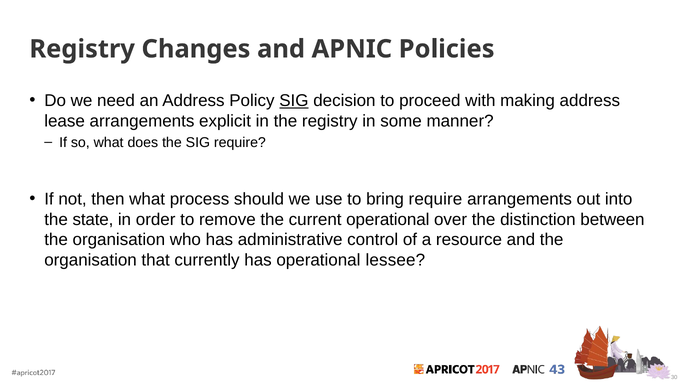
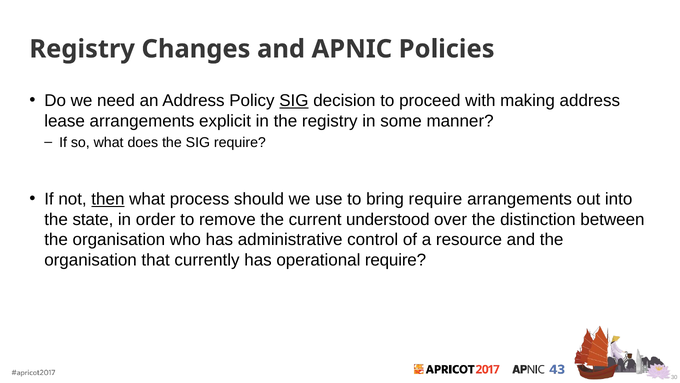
then underline: none -> present
current operational: operational -> understood
operational lessee: lessee -> require
